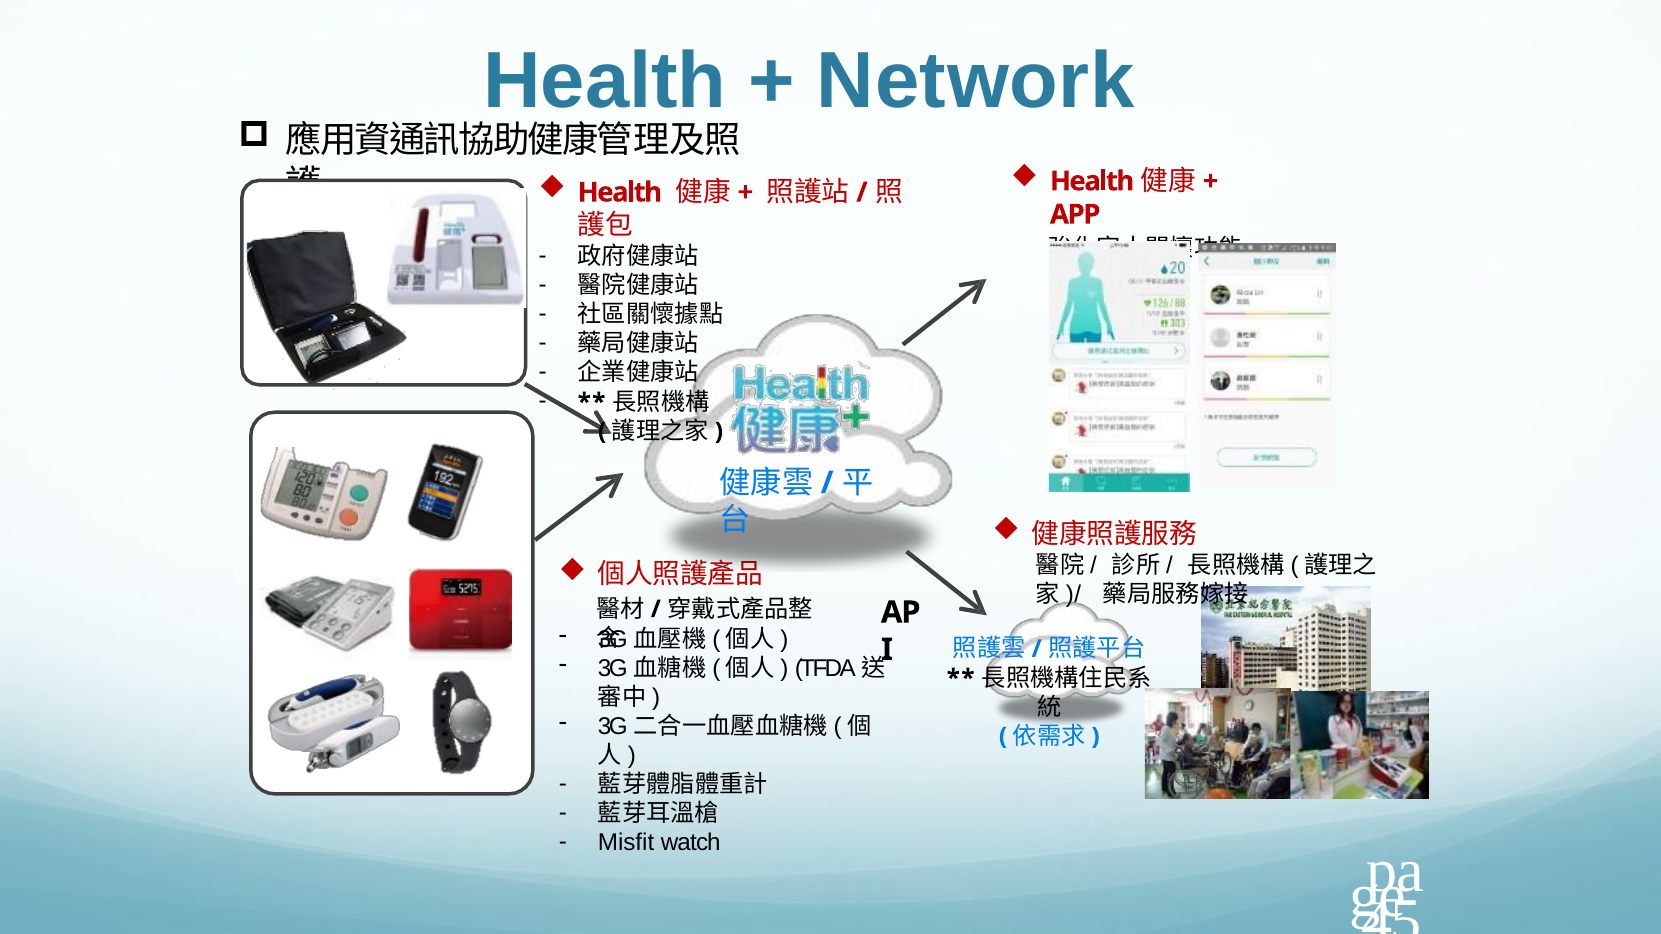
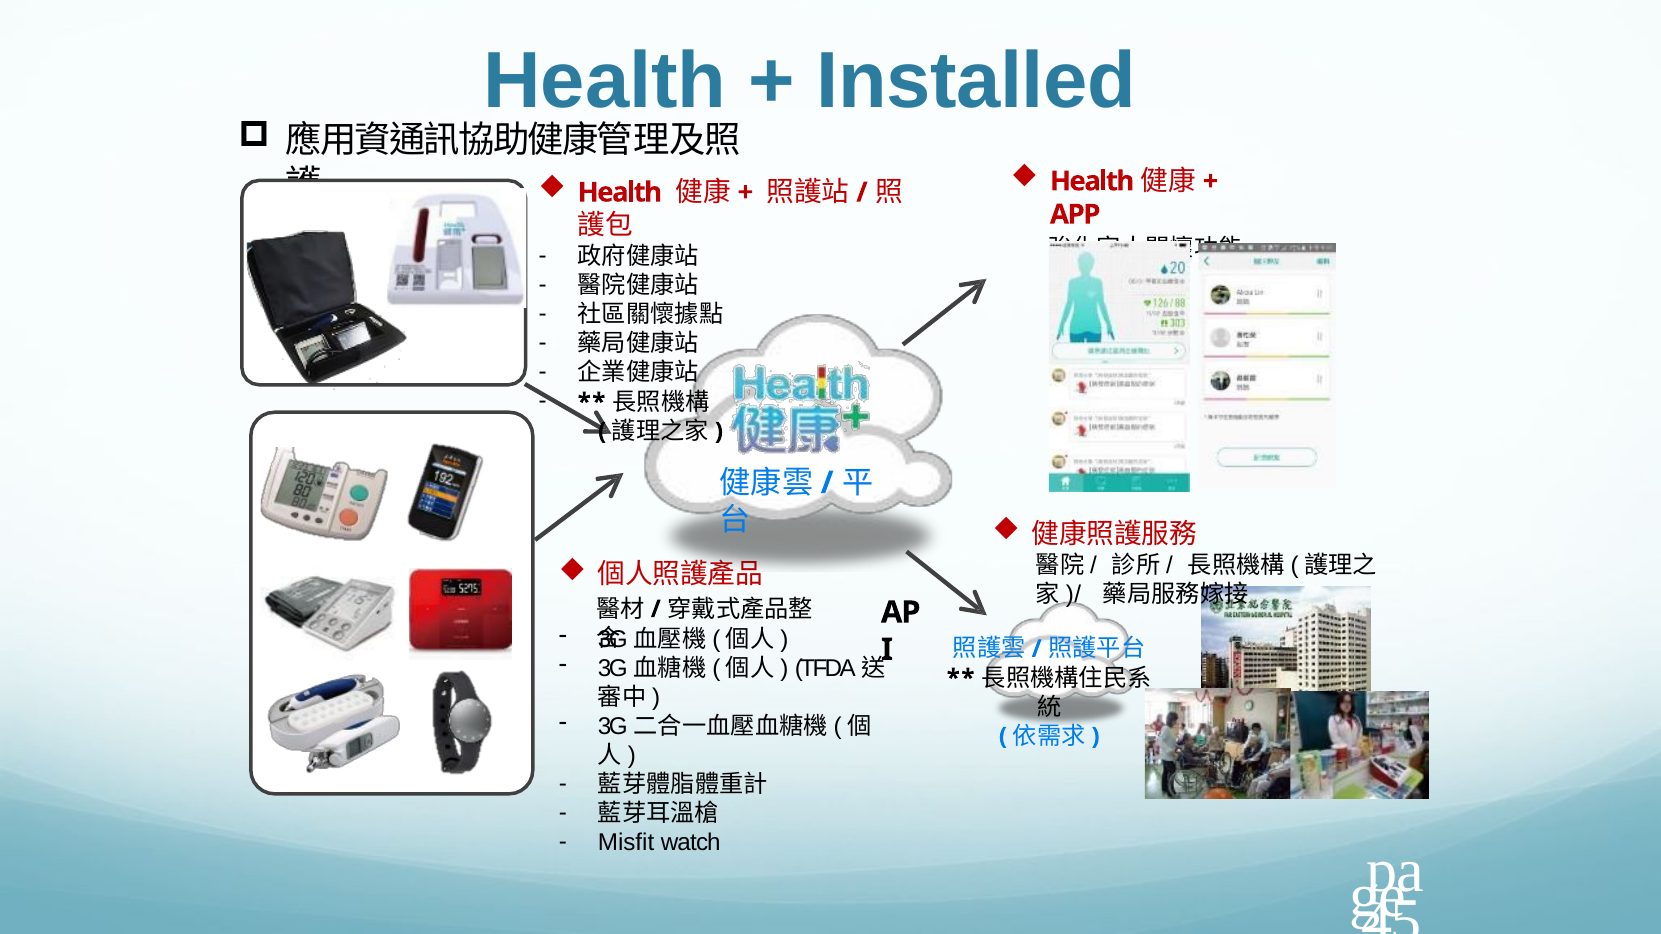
Network: Network -> Installed
